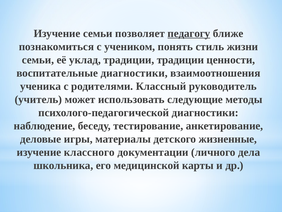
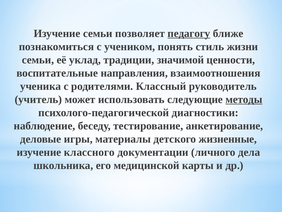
традиции традиции: традиции -> значимой
воспитательные диагностики: диагностики -> направления
методы underline: none -> present
